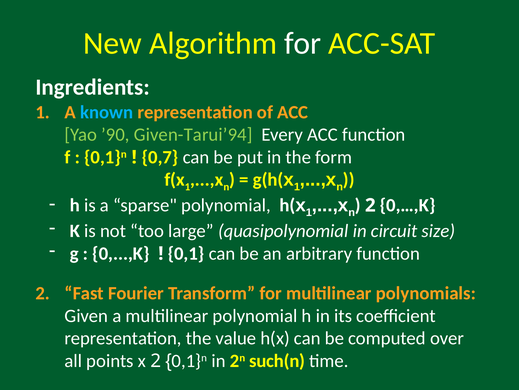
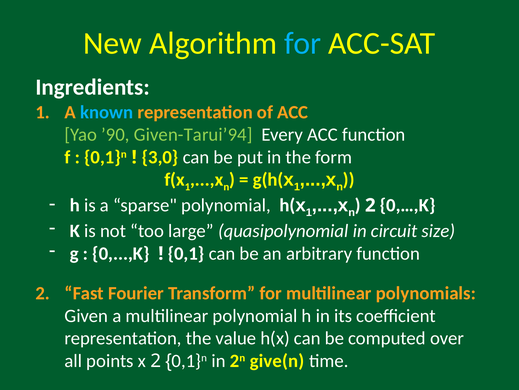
for at (303, 43) colour: white -> light blue
0,7: 0,7 -> 3,0
such(n: such(n -> give(n
